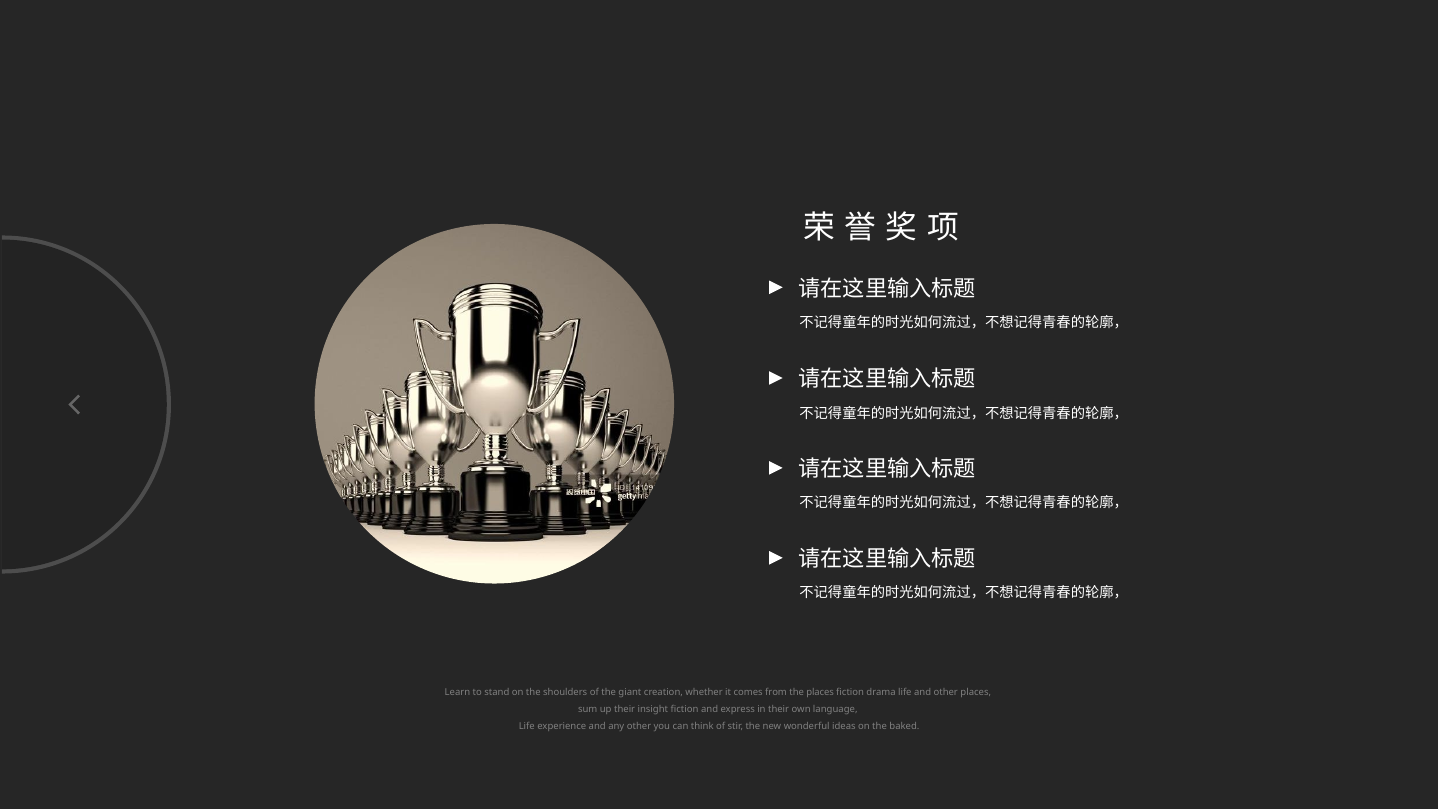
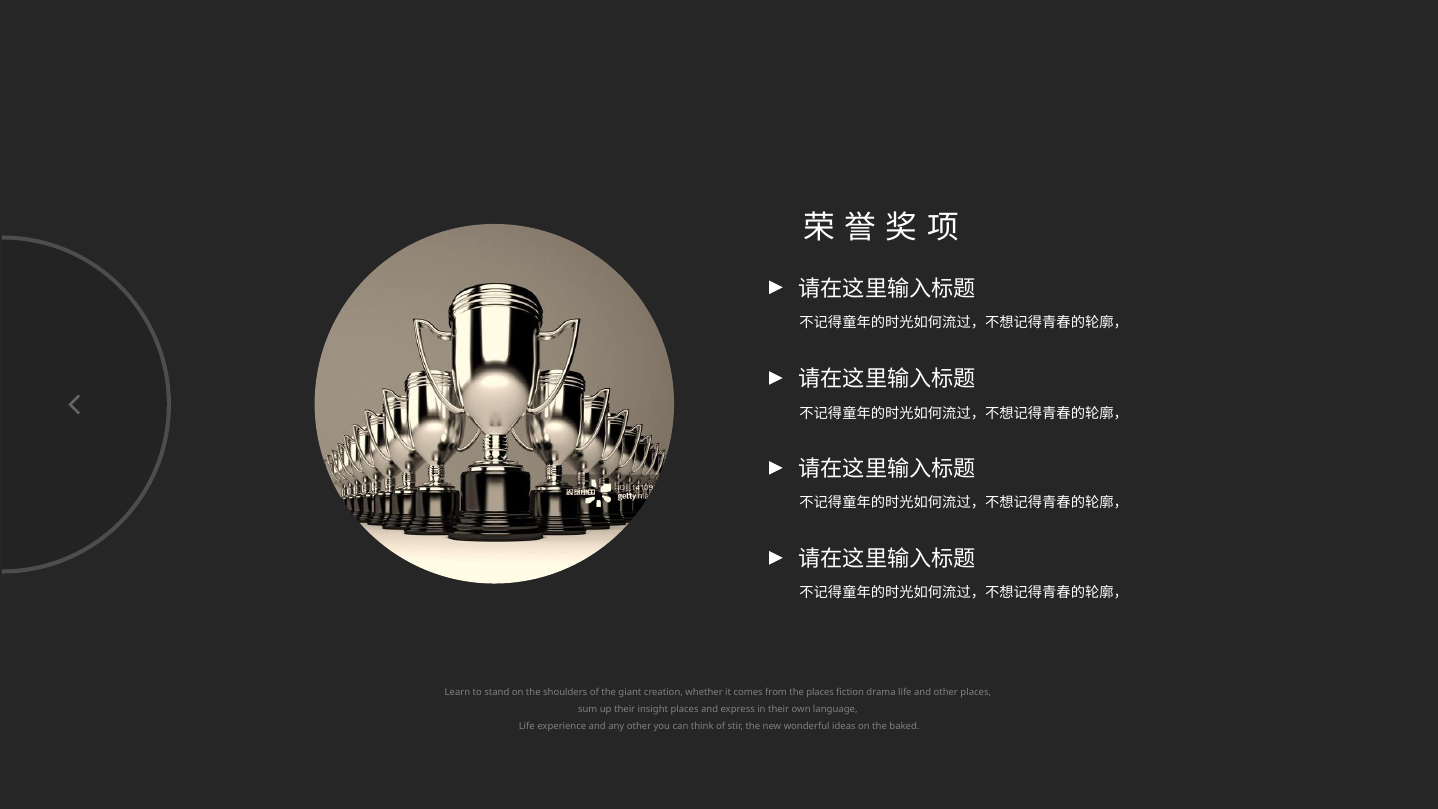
insight fiction: fiction -> places
